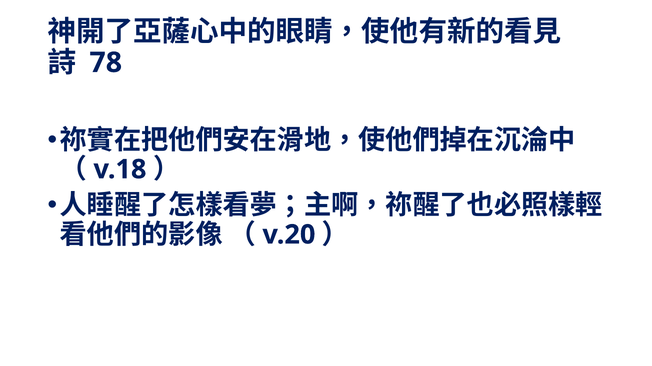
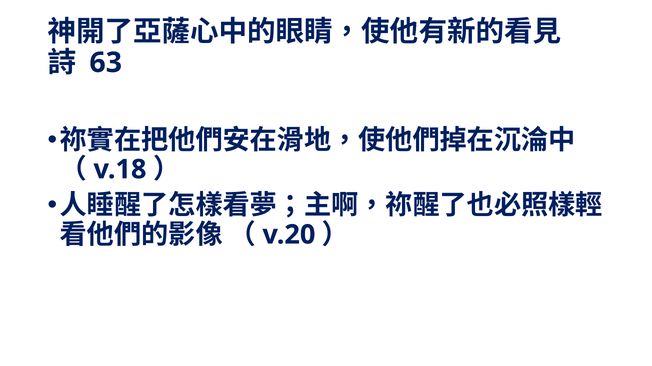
78: 78 -> 63
